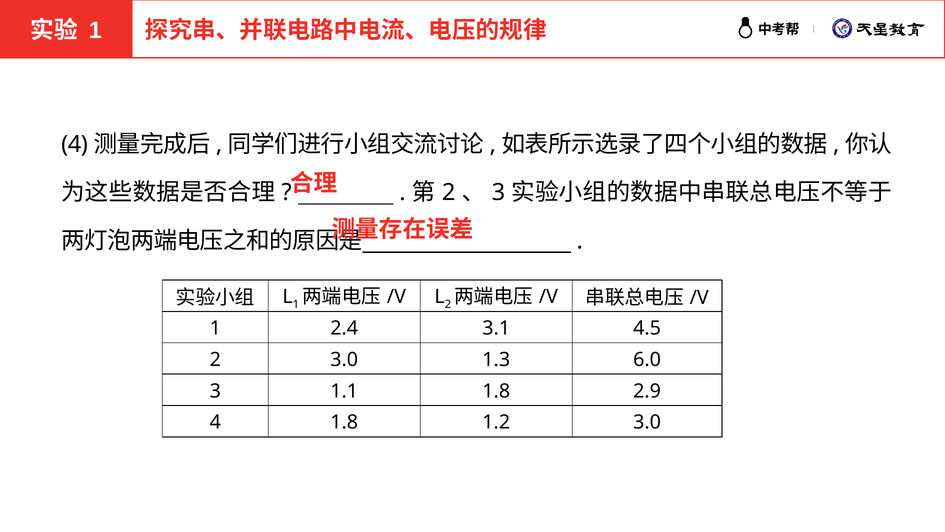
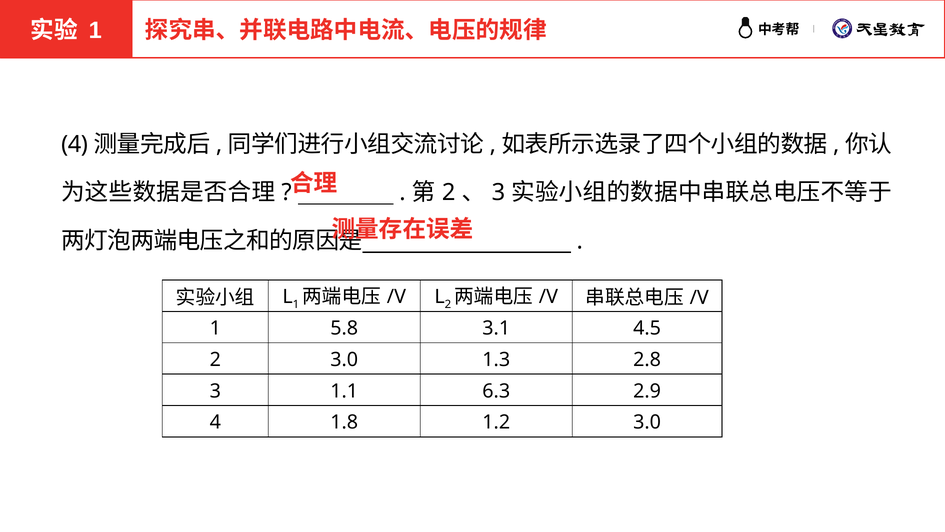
2.4: 2.4 -> 5.8
6.0: 6.0 -> 2.8
1.1 1.8: 1.8 -> 6.3
